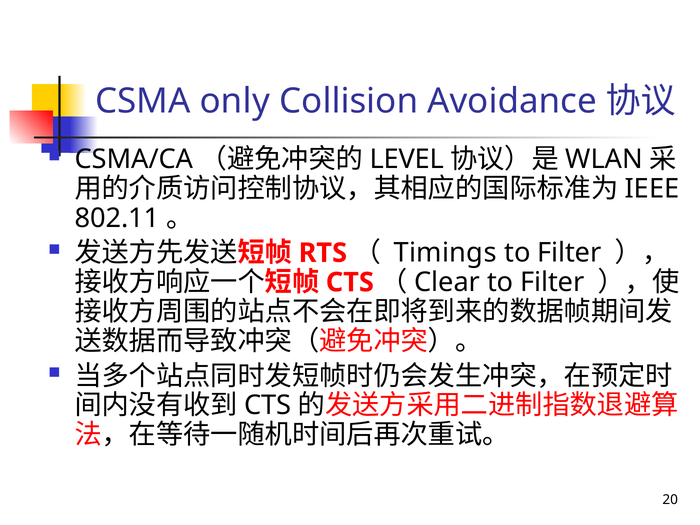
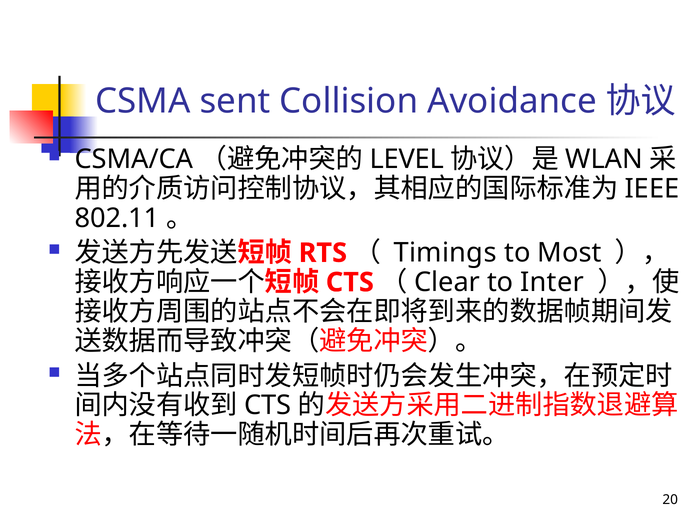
only: only -> sent
Filter at (569, 253): Filter -> Most
Filter at (552, 282): Filter -> Inter
